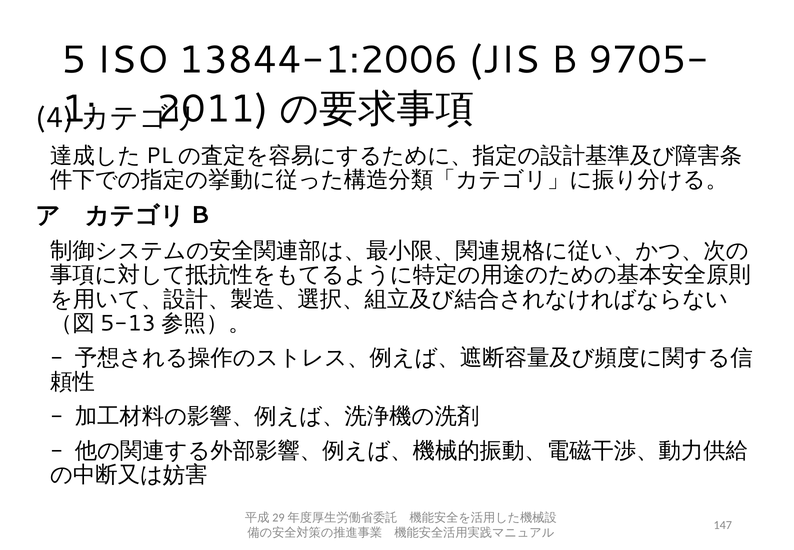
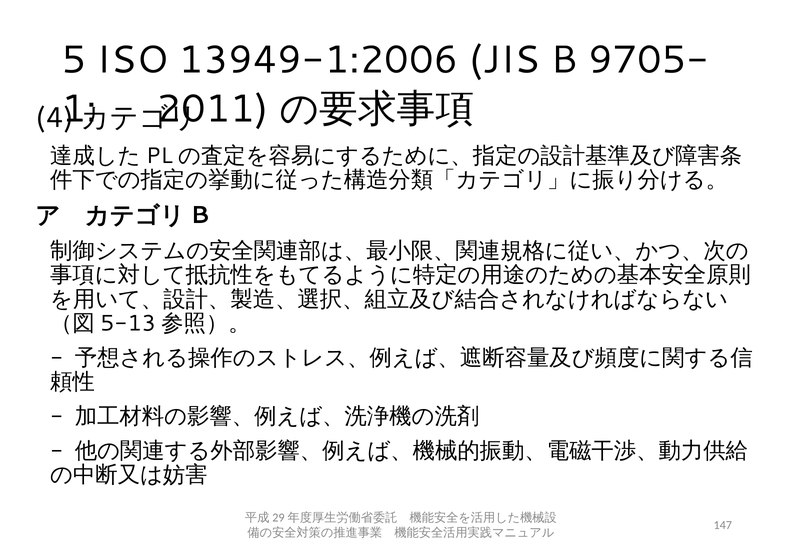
13844-1:2006: 13844-1:2006 -> 13949-1:2006
